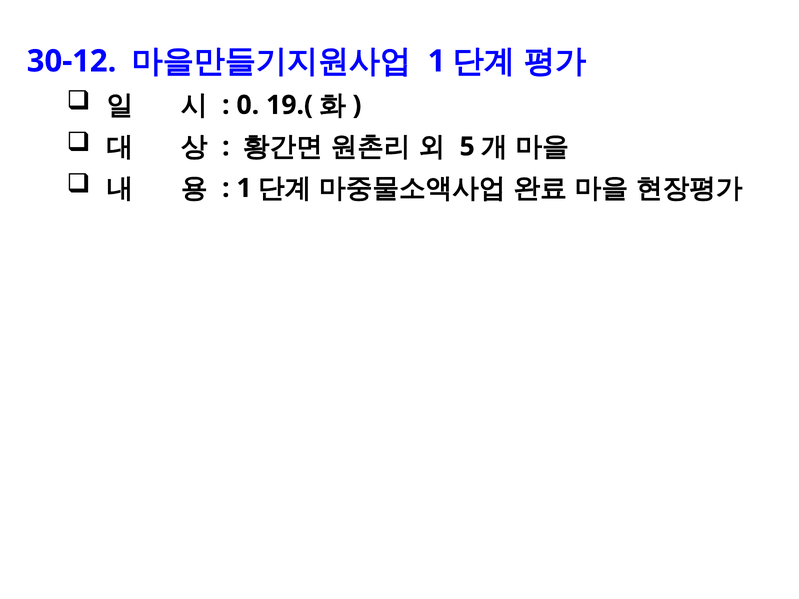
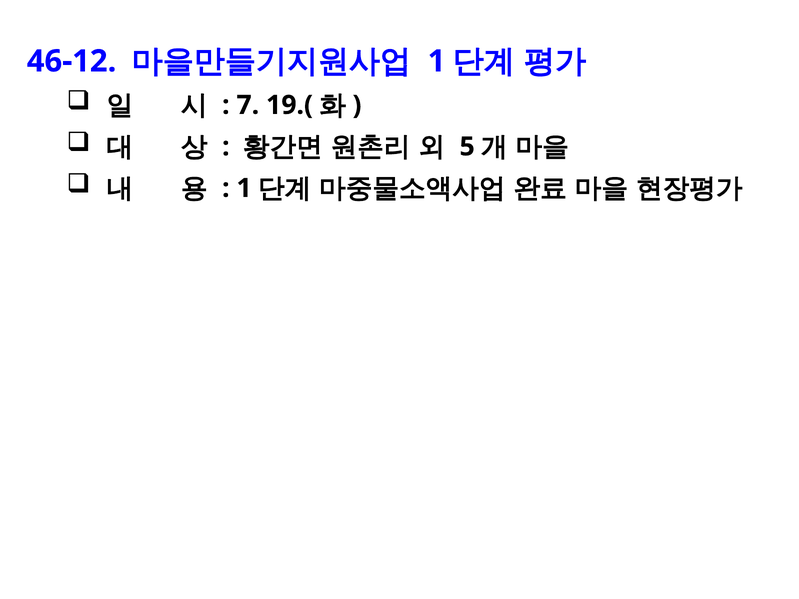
30-12: 30-12 -> 46-12
0: 0 -> 7
